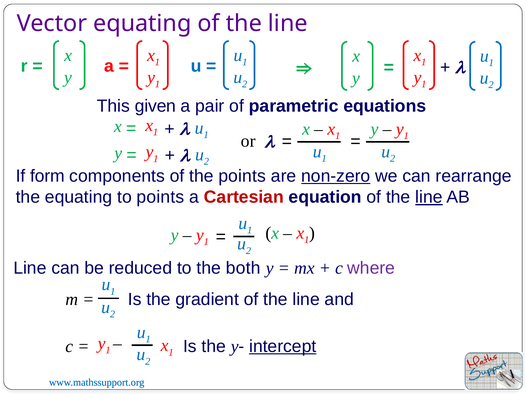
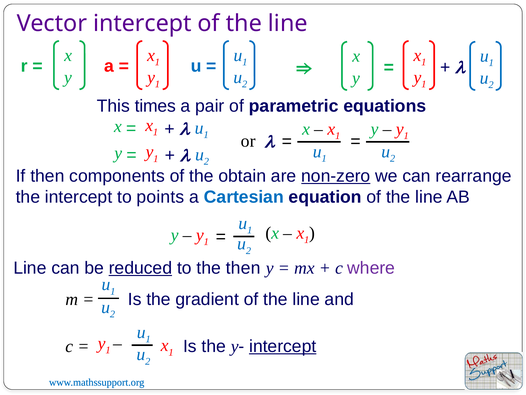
Vector equating: equating -> intercept
given: given -> times
If form: form -> then
the points: points -> obtain
the equating: equating -> intercept
Cartesian colour: red -> blue
line at (429, 197) underline: present -> none
reduced underline: none -> present
the both: both -> then
